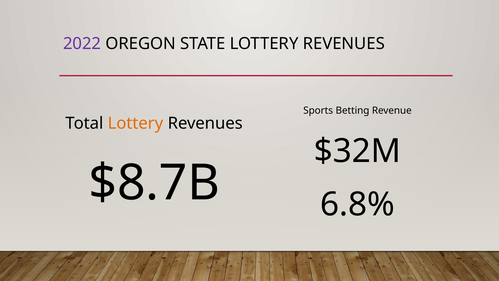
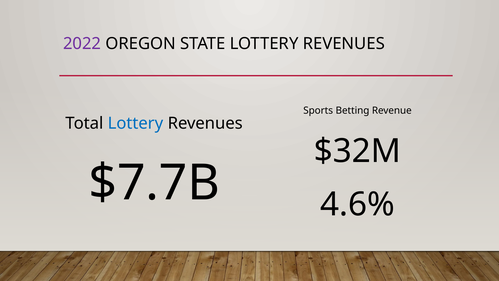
Lottery at (136, 123) colour: orange -> blue
$8.7B: $8.7B -> $7.7B
6.8%: 6.8% -> 4.6%
